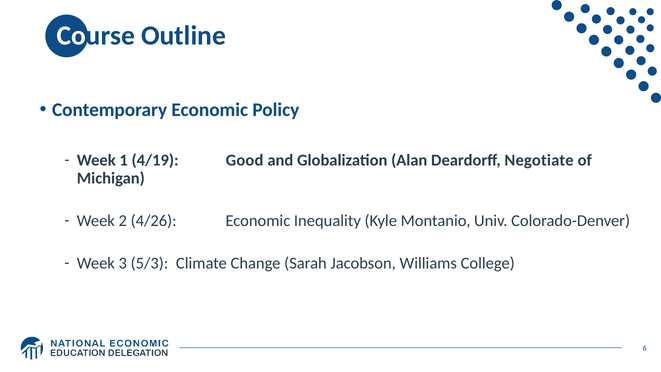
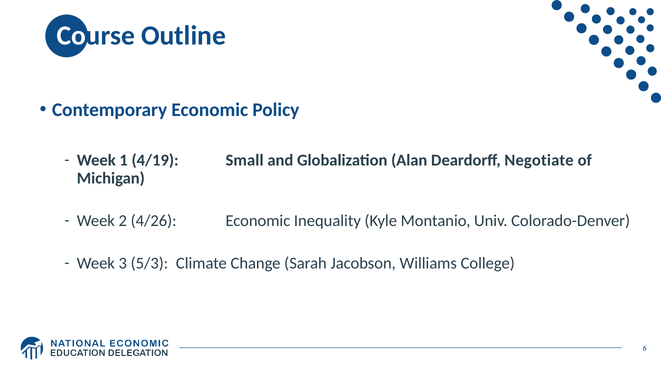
Good: Good -> Small
